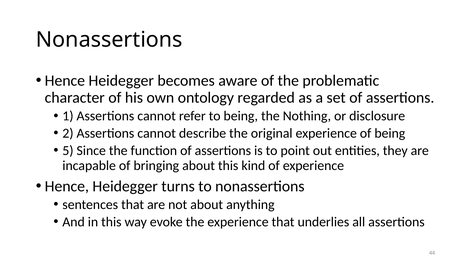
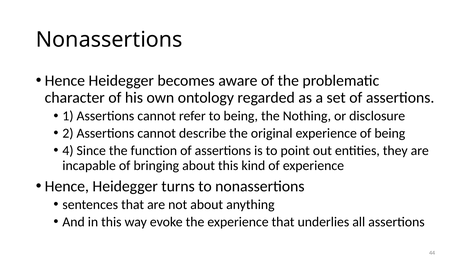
5: 5 -> 4
